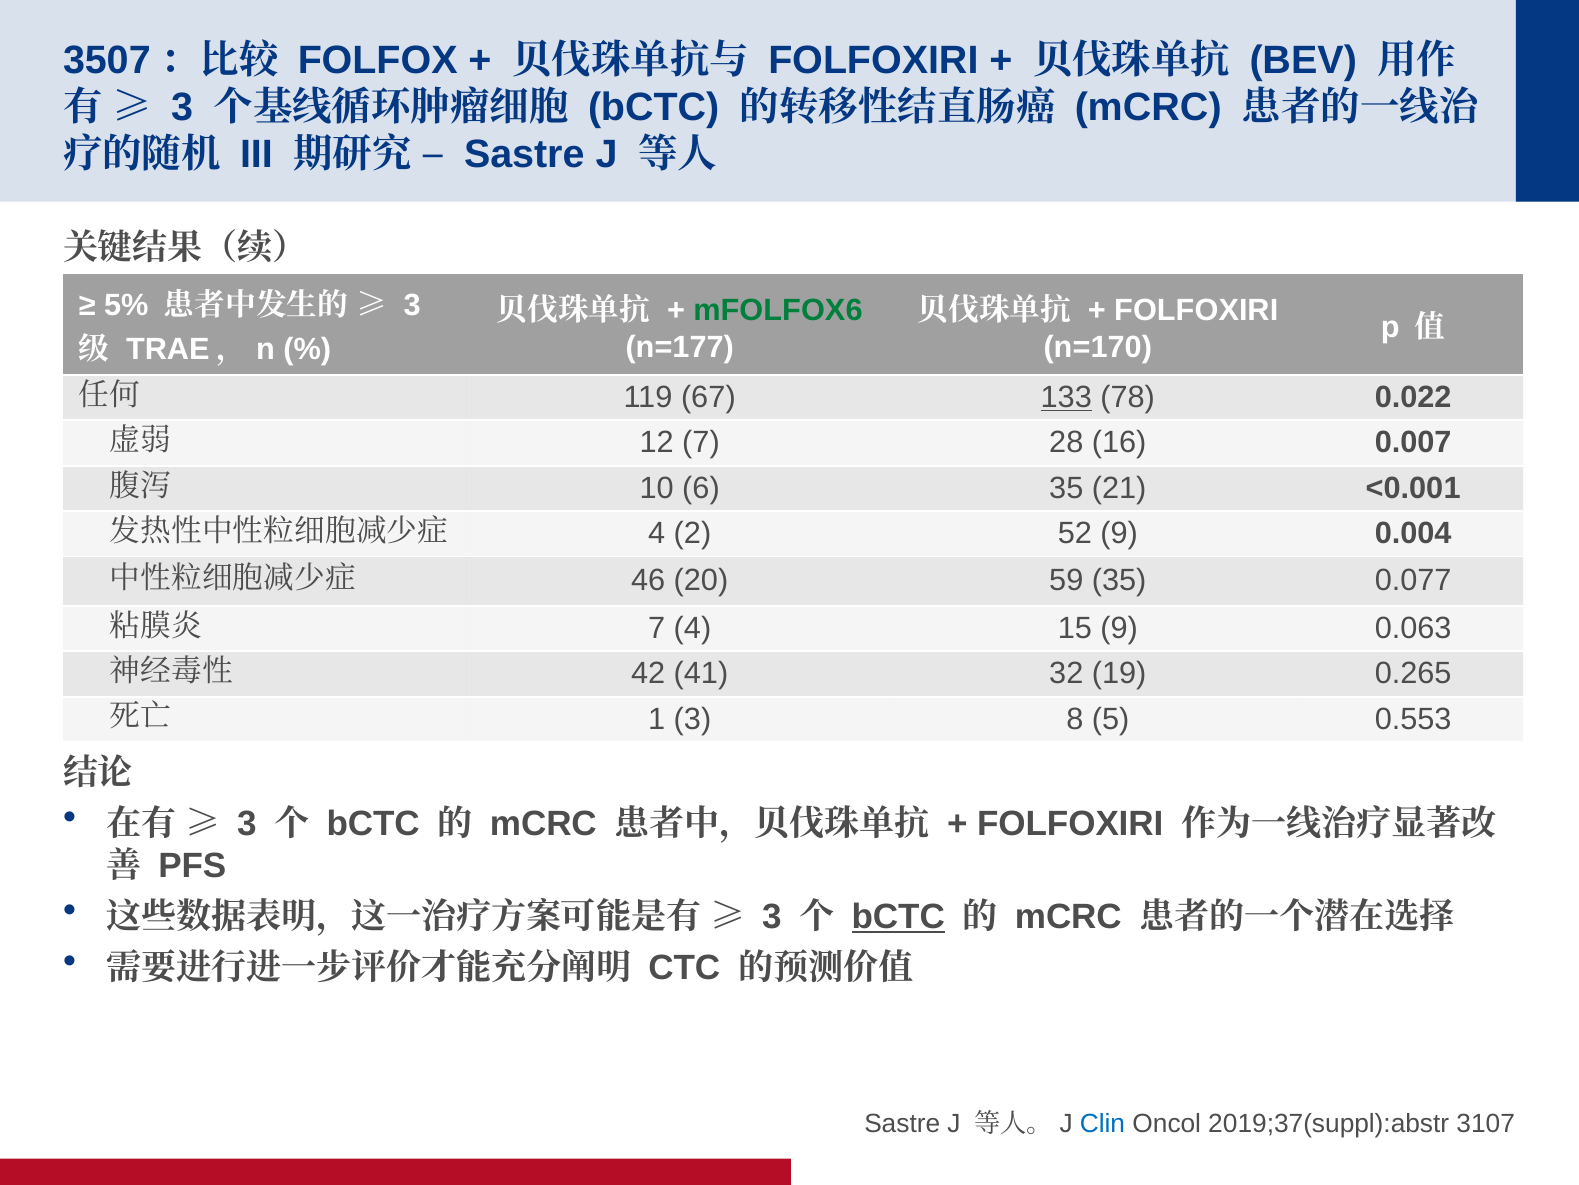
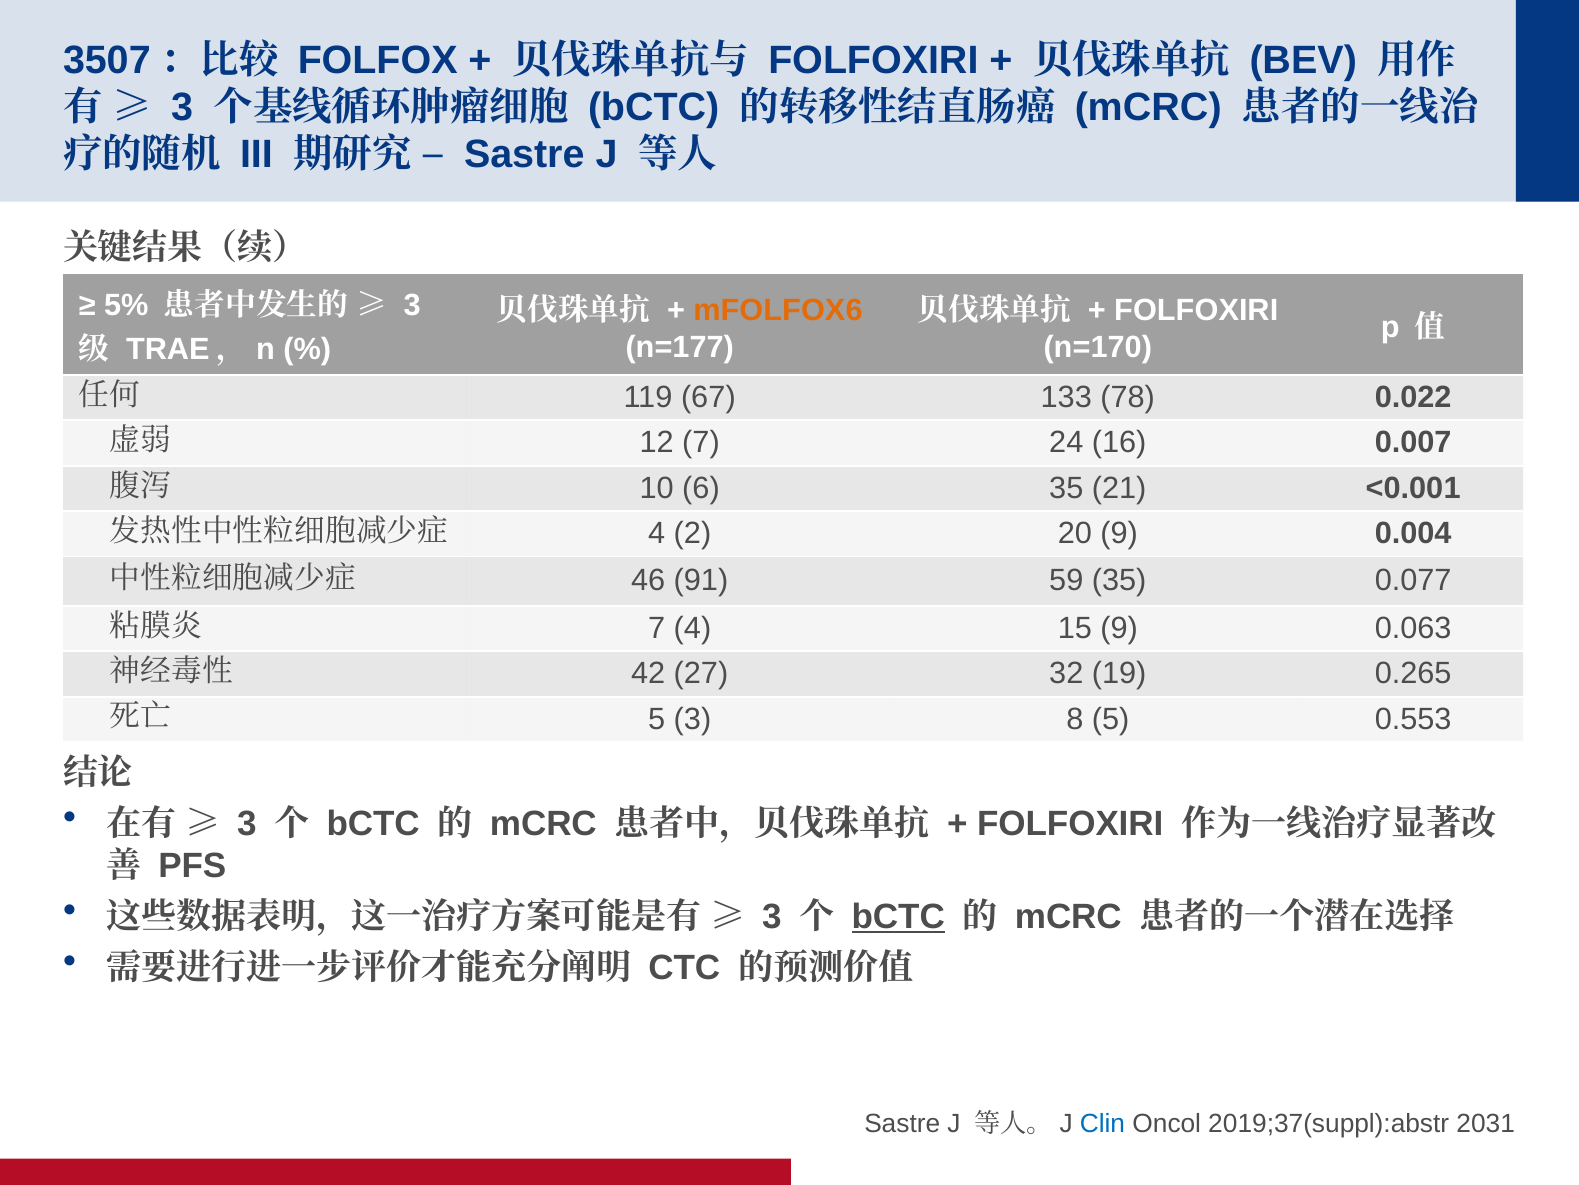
mFOLFOX6 colour: green -> orange
133 underline: present -> none
28: 28 -> 24
52: 52 -> 20
20: 20 -> 91
41: 41 -> 27
1 at (657, 719): 1 -> 5
3107: 3107 -> 2031
